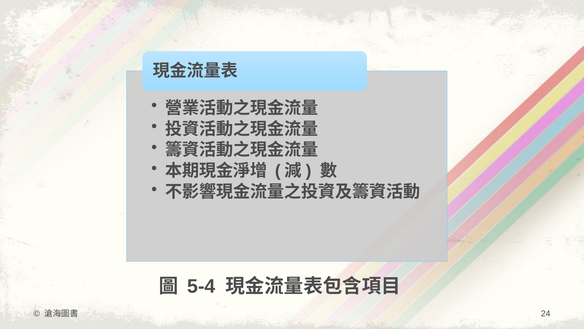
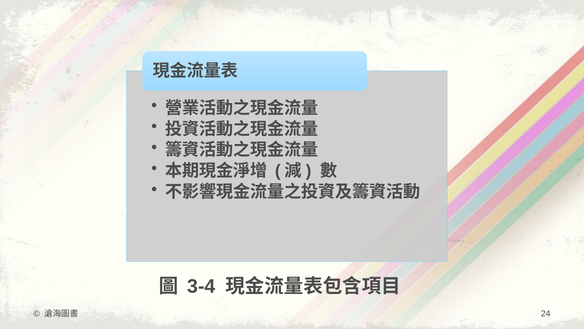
5-4: 5-4 -> 3-4
